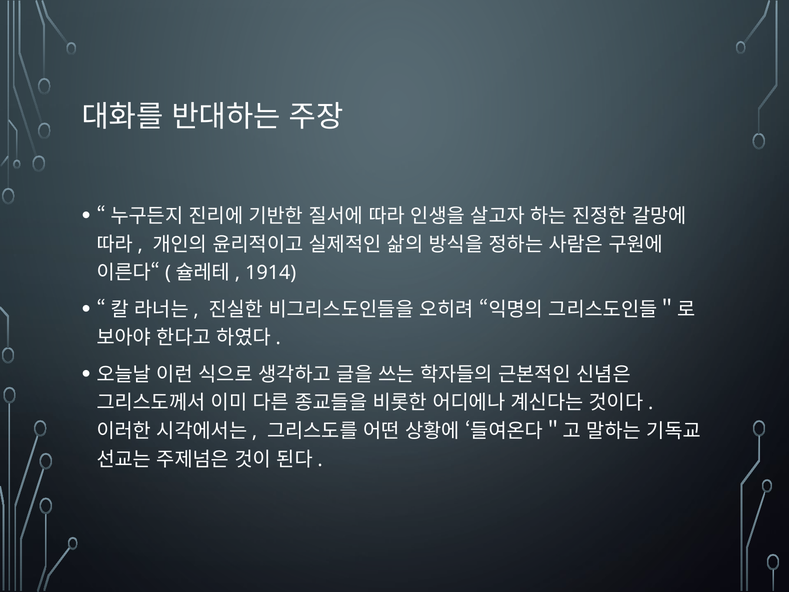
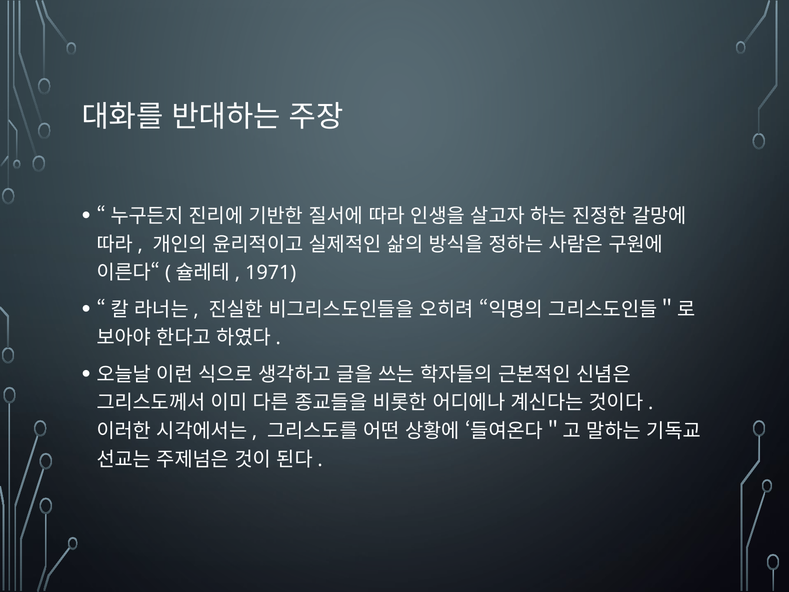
1914: 1914 -> 1971
